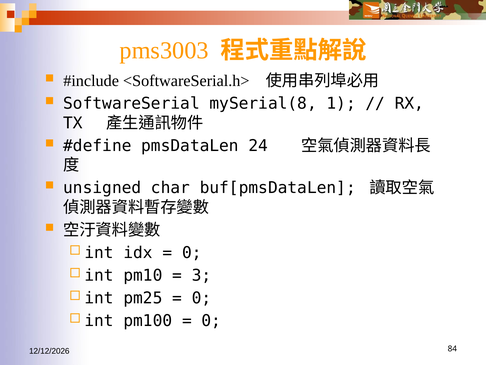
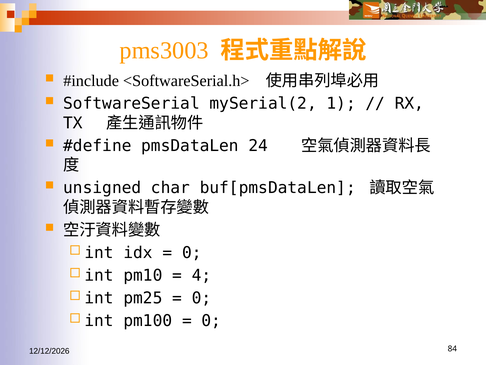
mySerial(8: mySerial(8 -> mySerial(2
3: 3 -> 4
